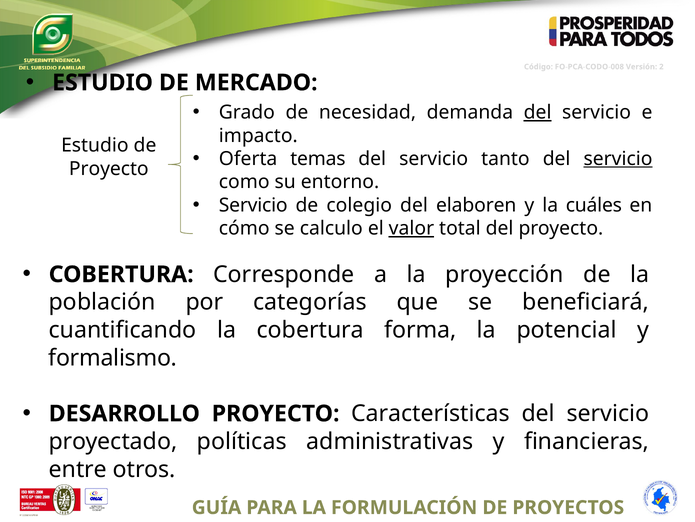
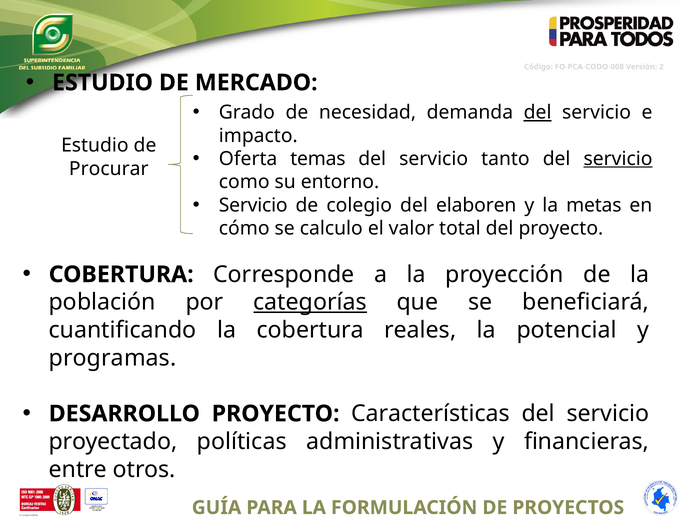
Proyecto at (109, 169): Proyecto -> Procurar
cuáles: cuáles -> metas
valor underline: present -> none
categorías underline: none -> present
forma: forma -> reales
formalismo: formalismo -> programas
